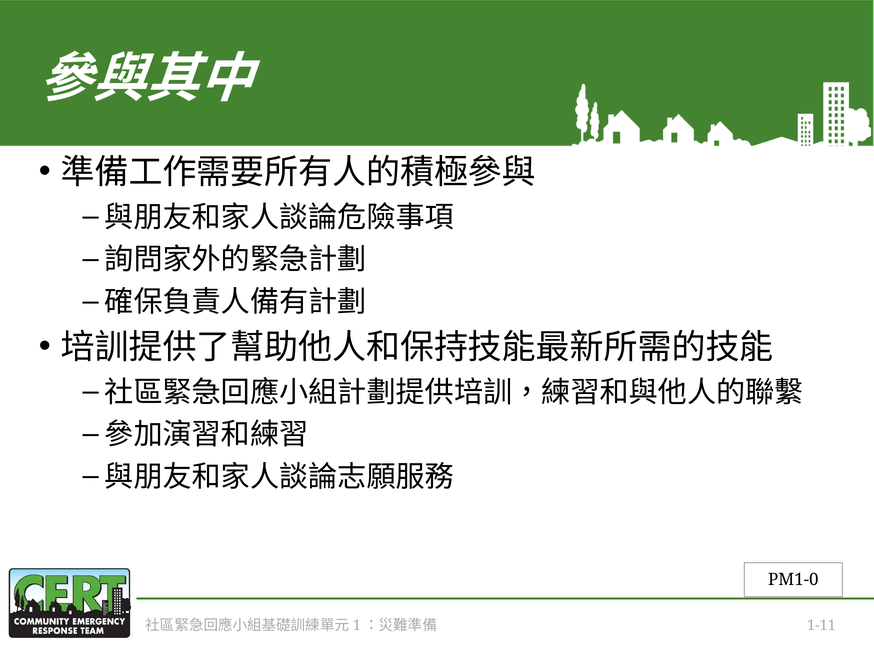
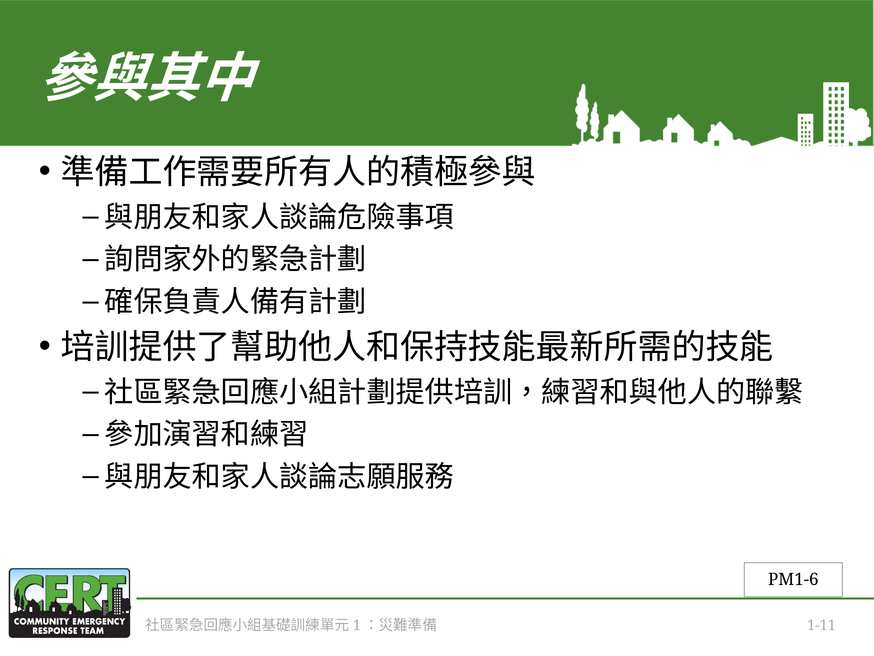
PM1-0: PM1-0 -> PM1-6
